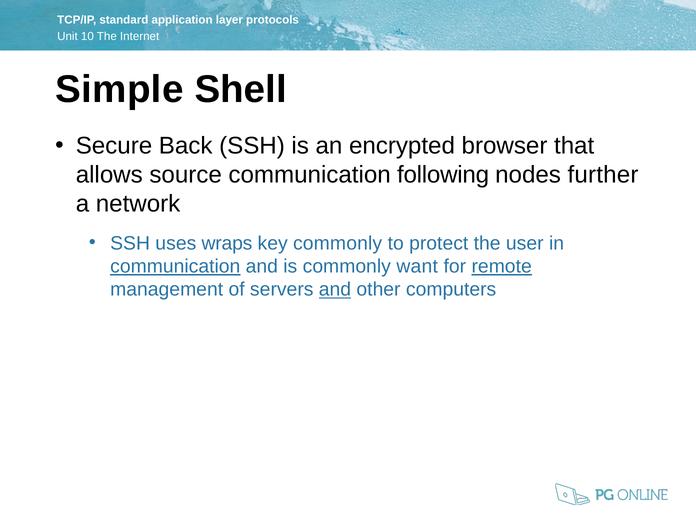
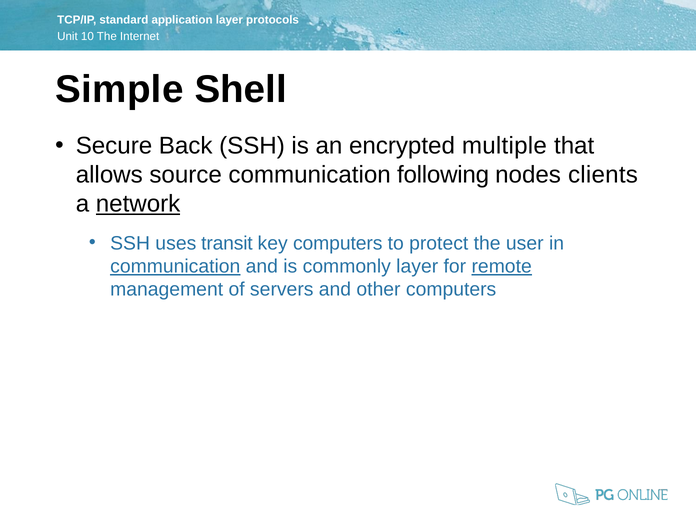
browser: browser -> multiple
further: further -> clients
network underline: none -> present
wraps: wraps -> transit
key commonly: commonly -> computers
commonly want: want -> layer
and at (335, 290) underline: present -> none
